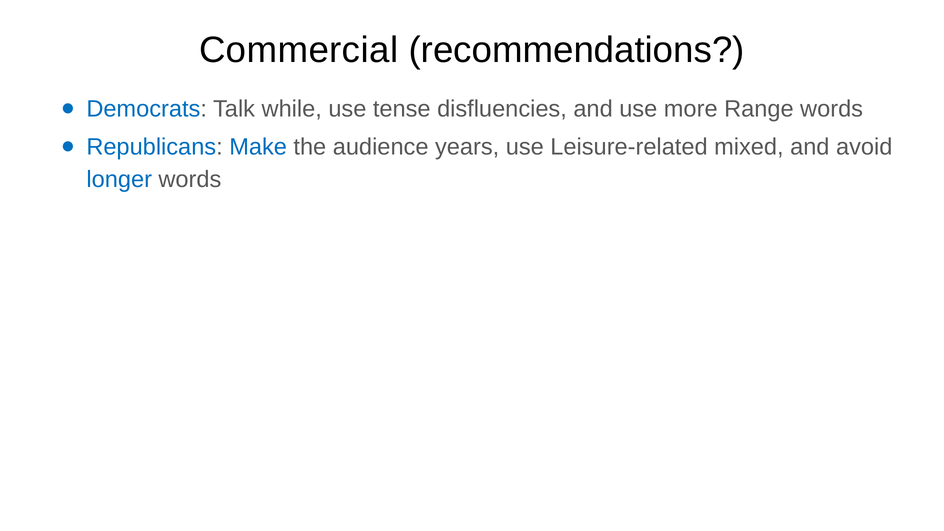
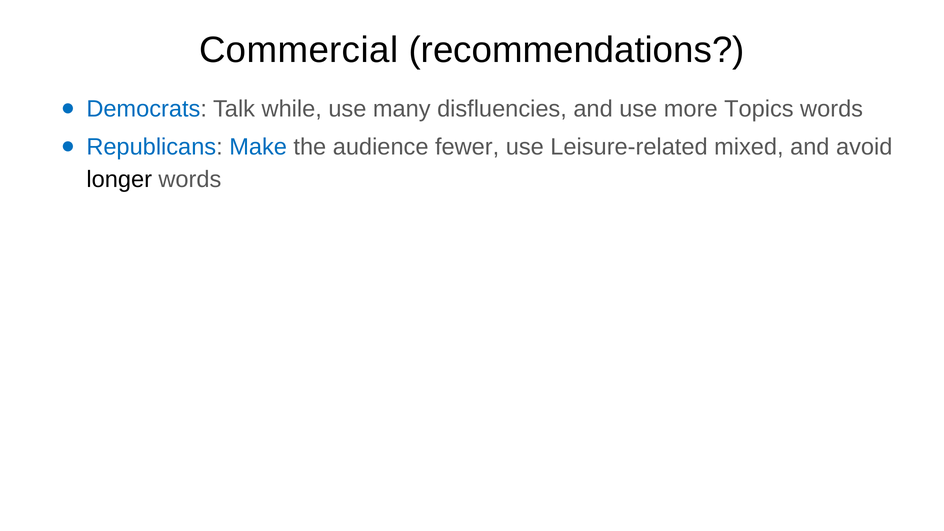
tense: tense -> many
Range: Range -> Topics
years: years -> fewer
longer colour: blue -> black
